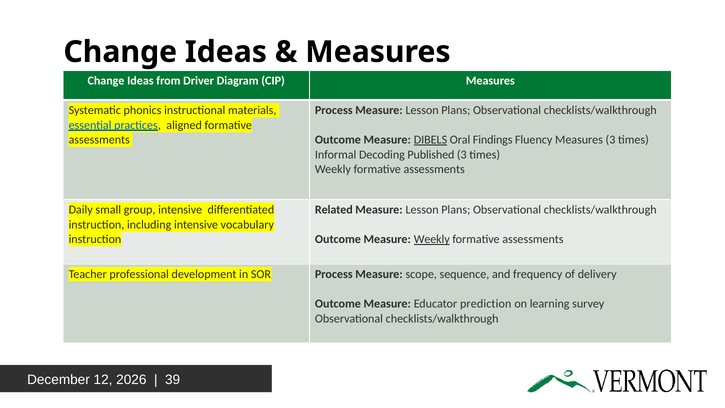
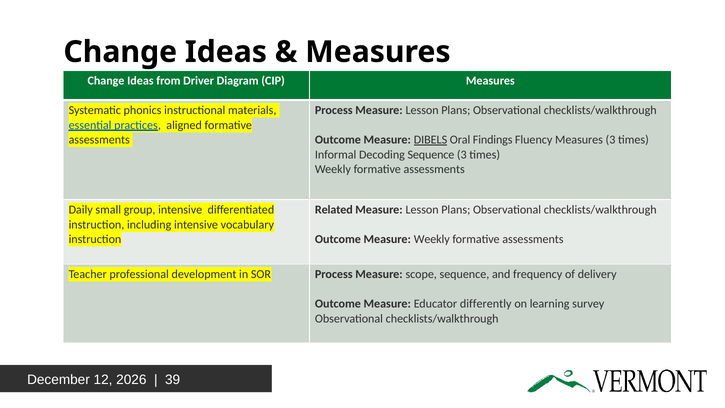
Decoding Published: Published -> Sequence
Weekly at (432, 239) underline: present -> none
prediction: prediction -> differently
